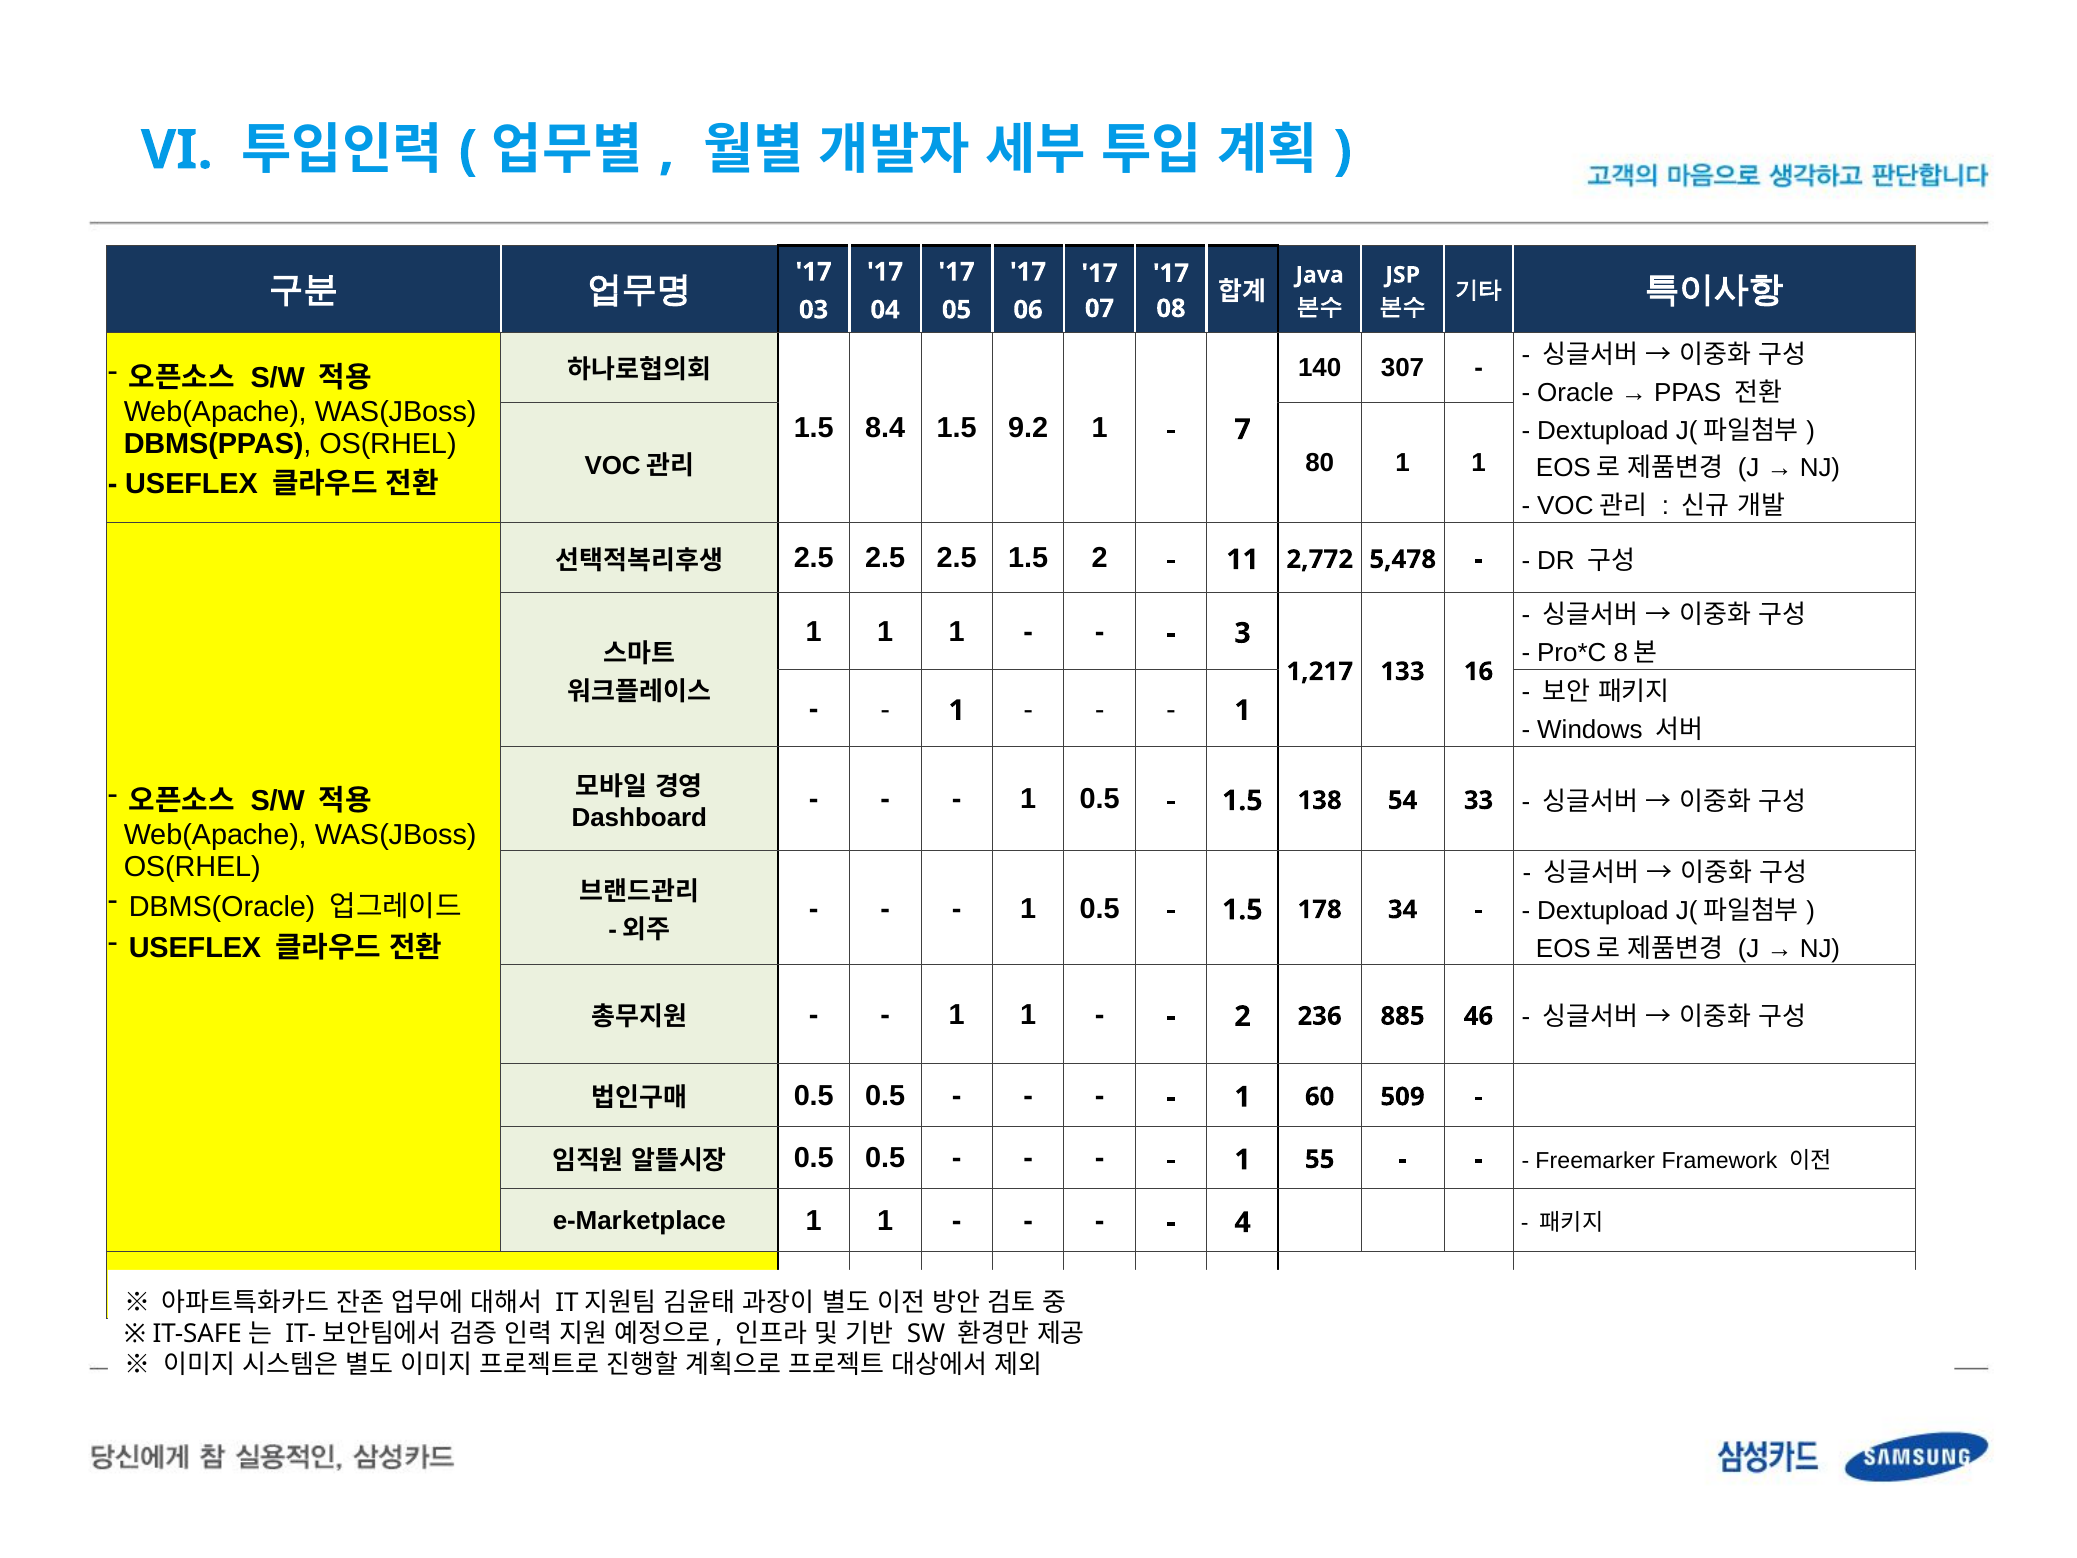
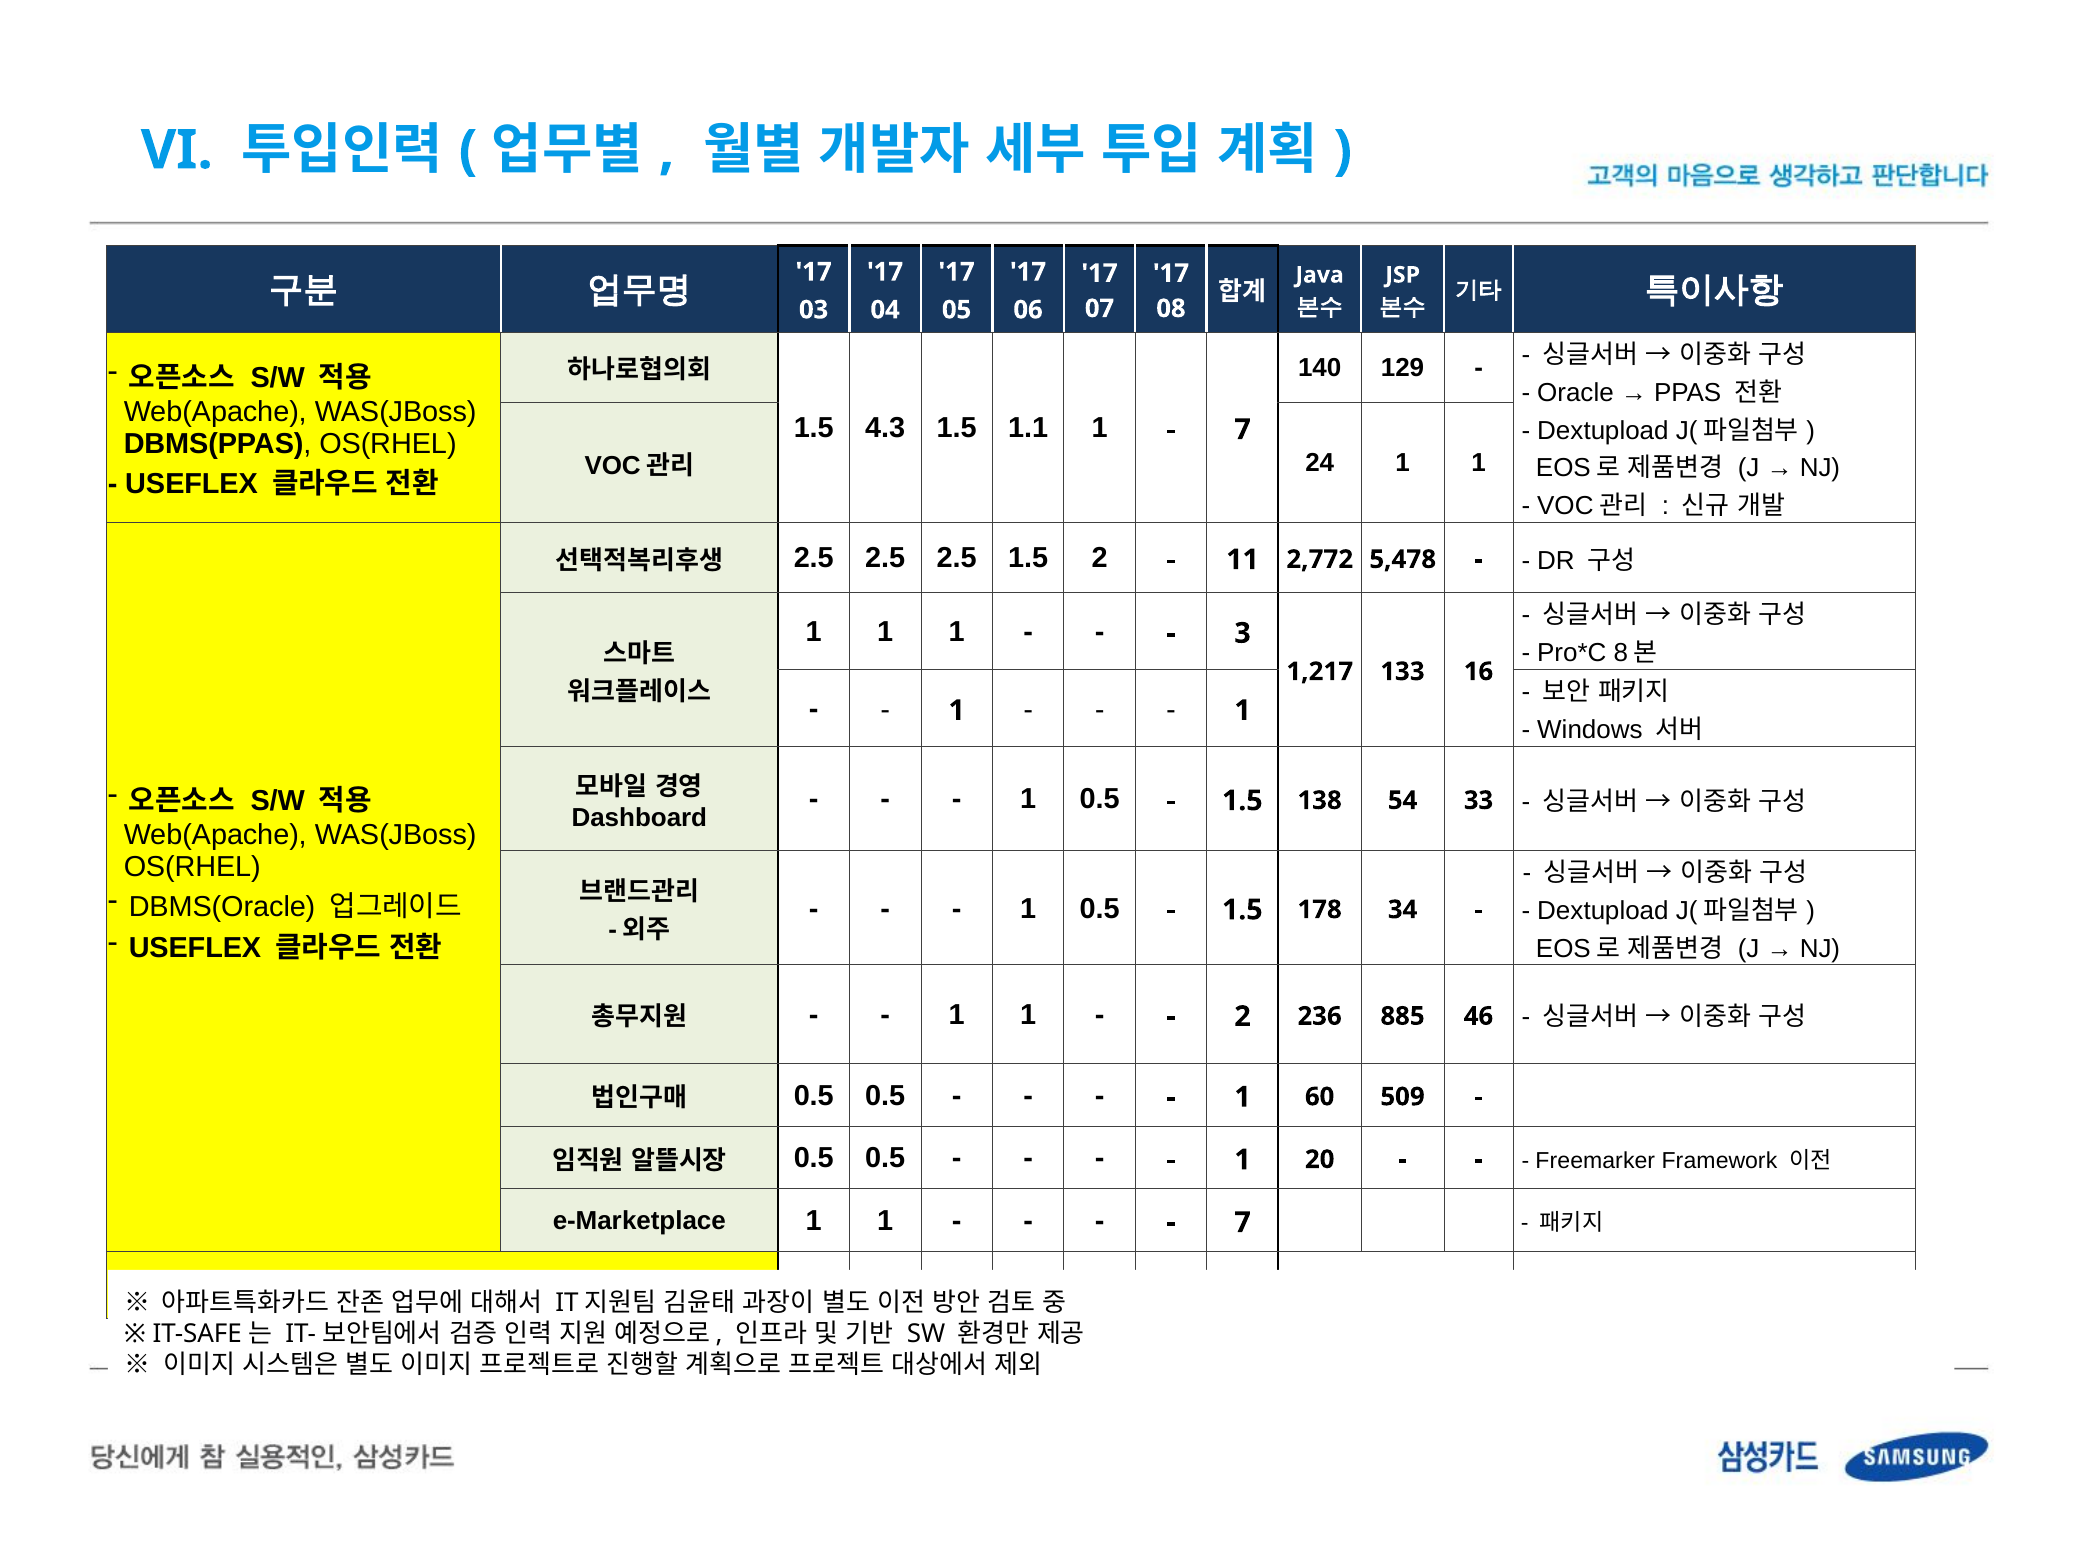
307: 307 -> 129
8.4: 8.4 -> 4.3
9.2: 9.2 -> 1.1
80: 80 -> 24
55: 55 -> 20
4 at (1243, 1222): 4 -> 7
